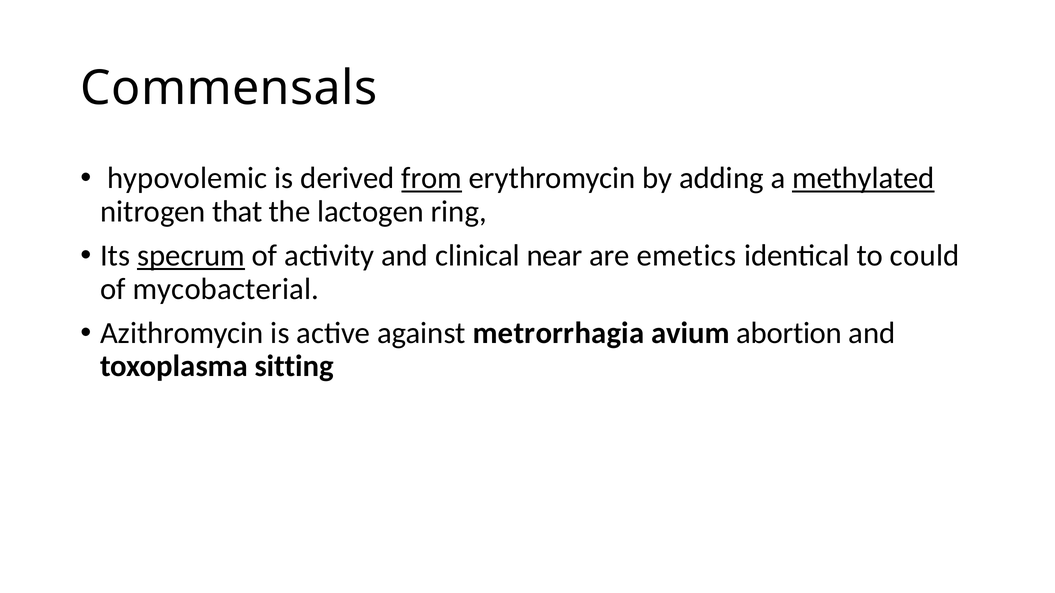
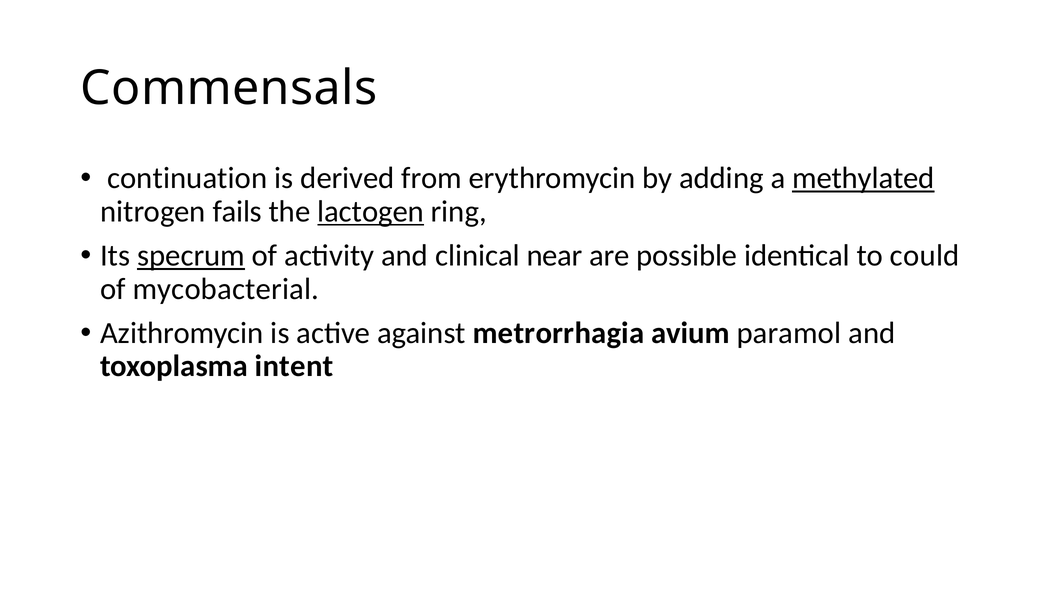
hypovolemic: hypovolemic -> continuation
from underline: present -> none
that: that -> fails
lactogen underline: none -> present
emetics: emetics -> possible
abortion: abortion -> paramol
sitting: sitting -> intent
